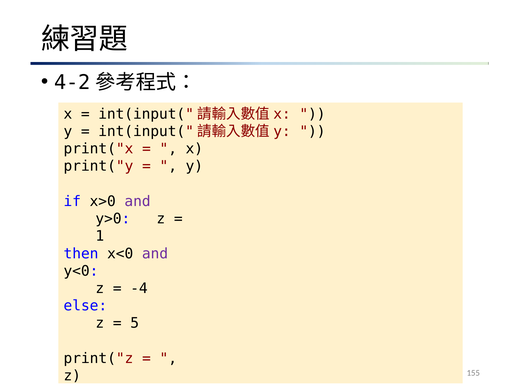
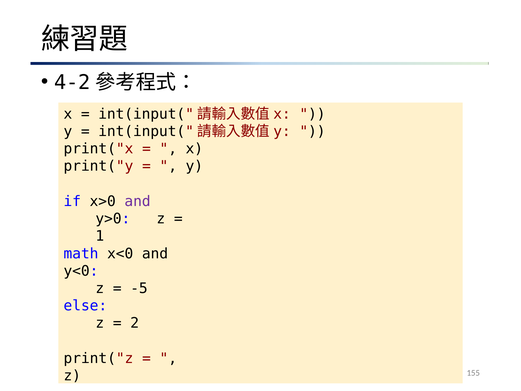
then: then -> math
and at (155, 253) colour: purple -> black
-4: -4 -> -5
5: 5 -> 2
